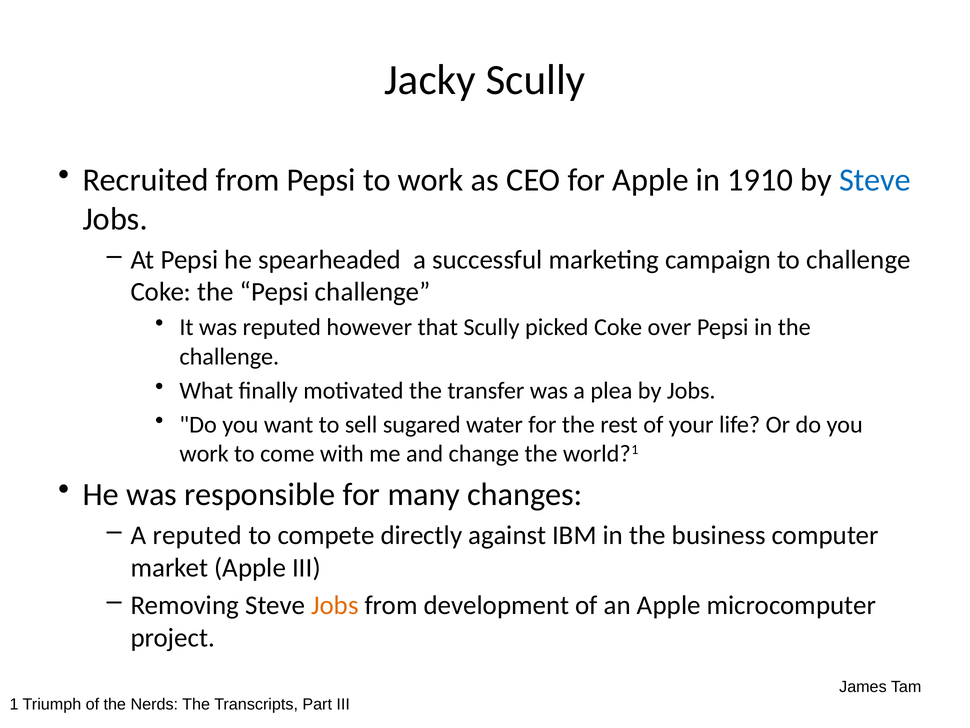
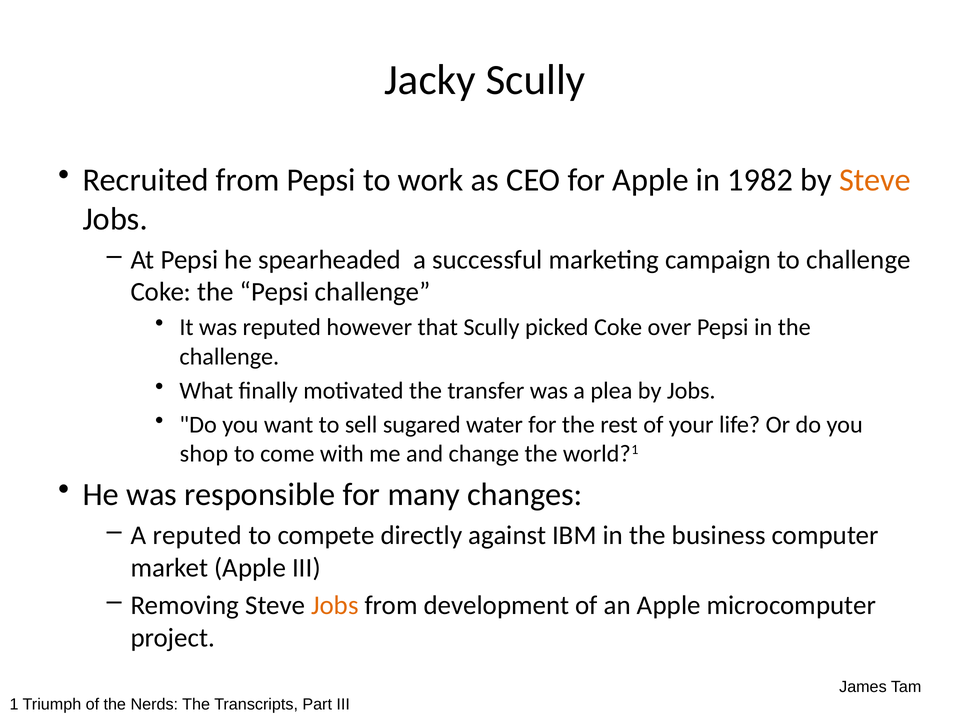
1910: 1910 -> 1982
Steve at (875, 180) colour: blue -> orange
work at (204, 453): work -> shop
